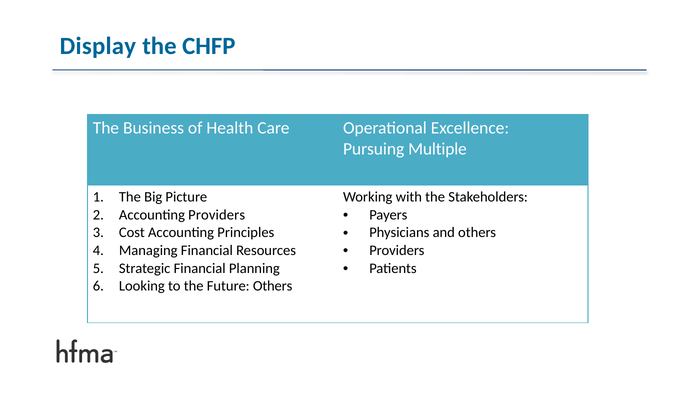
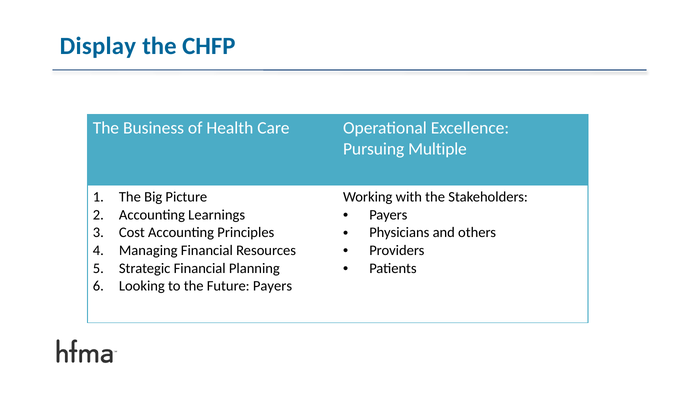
Accounting Providers: Providers -> Learnings
Future Others: Others -> Payers
